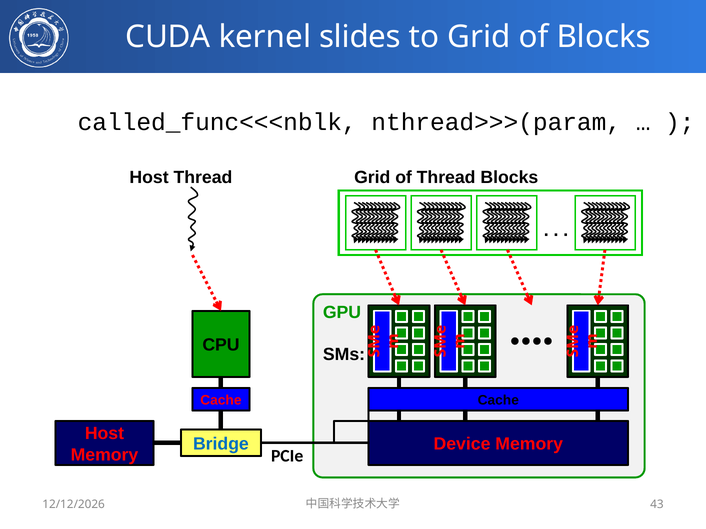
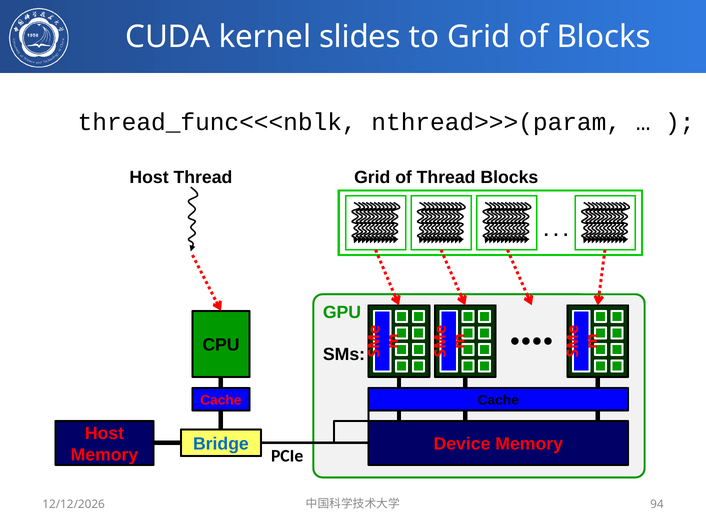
called_func<<<nblk: called_func<<<nblk -> thread_func<<<nblk
43: 43 -> 94
